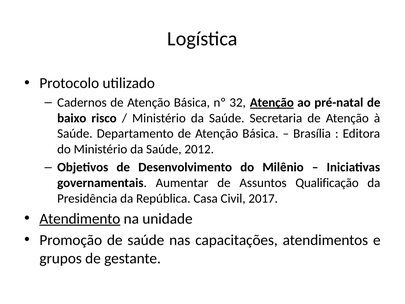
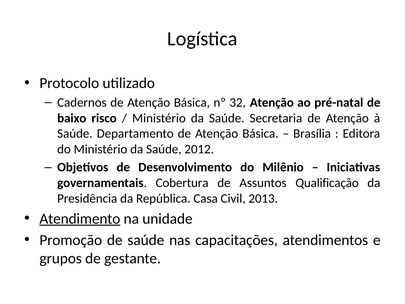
Atenção at (272, 102) underline: present -> none
Aumentar: Aumentar -> Cobertura
2017: 2017 -> 2013
